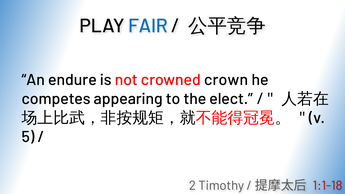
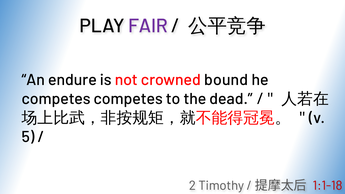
FAIR colour: blue -> purple
crown: crown -> bound
competes appearing: appearing -> competes
elect: elect -> dead
